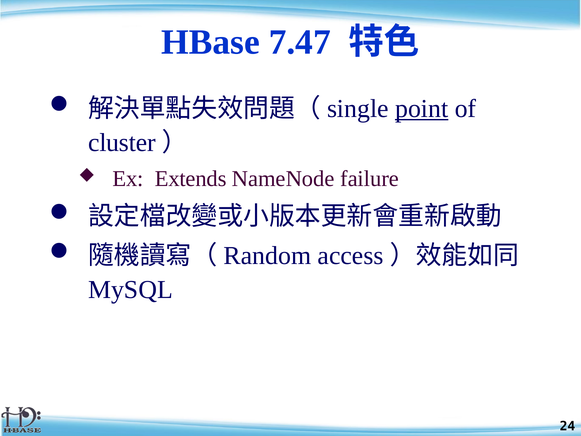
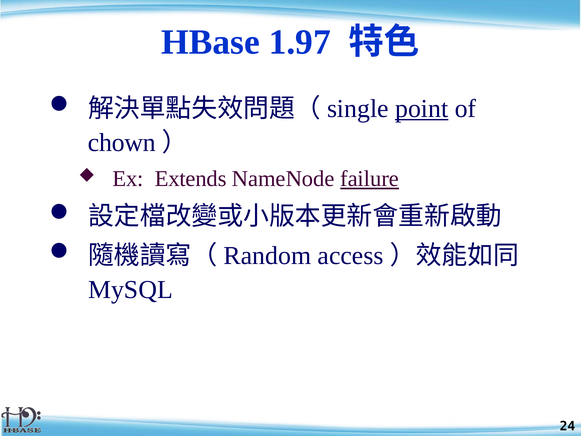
7.47: 7.47 -> 1.97
cluster: cluster -> chown
failure underline: none -> present
